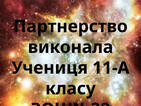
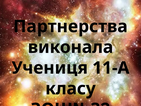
Партнерство: Партнерство -> Партнерства
